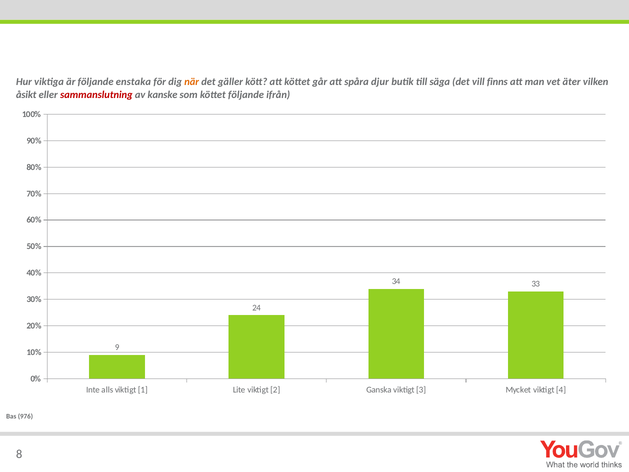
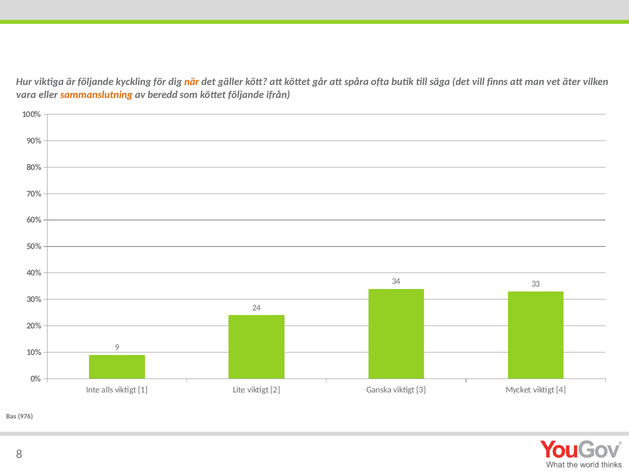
enstaka: enstaka -> kyckling
djur: djur -> ofta
åsikt: åsikt -> vara
sammanslutning colour: red -> orange
kanske: kanske -> beredd
